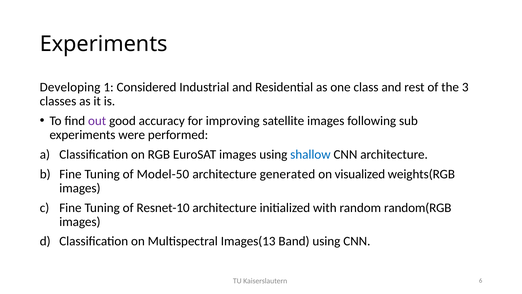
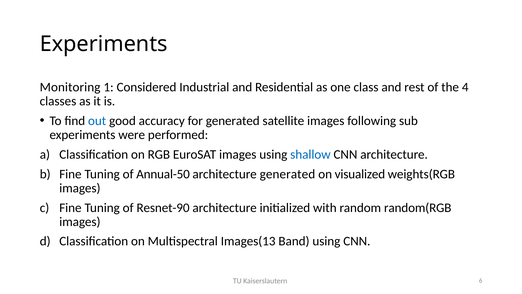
Developing: Developing -> Monitoring
3: 3 -> 4
out colour: purple -> blue
for improving: improving -> generated
Model-50: Model-50 -> Annual-50
Resnet-10: Resnet-10 -> Resnet-90
